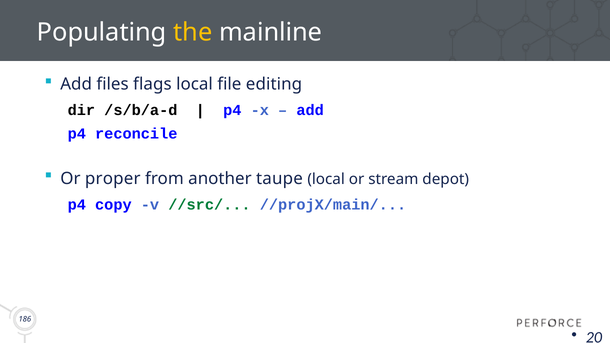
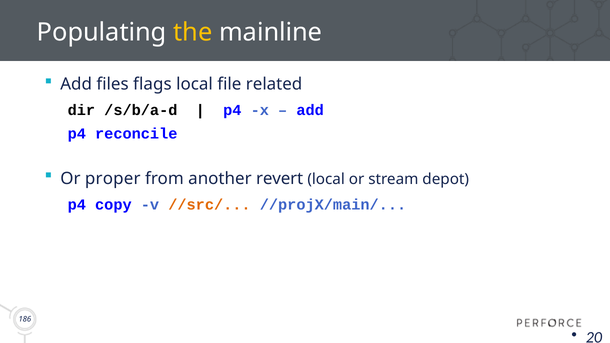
editing: editing -> related
taupe: taupe -> revert
//src/ colour: green -> orange
